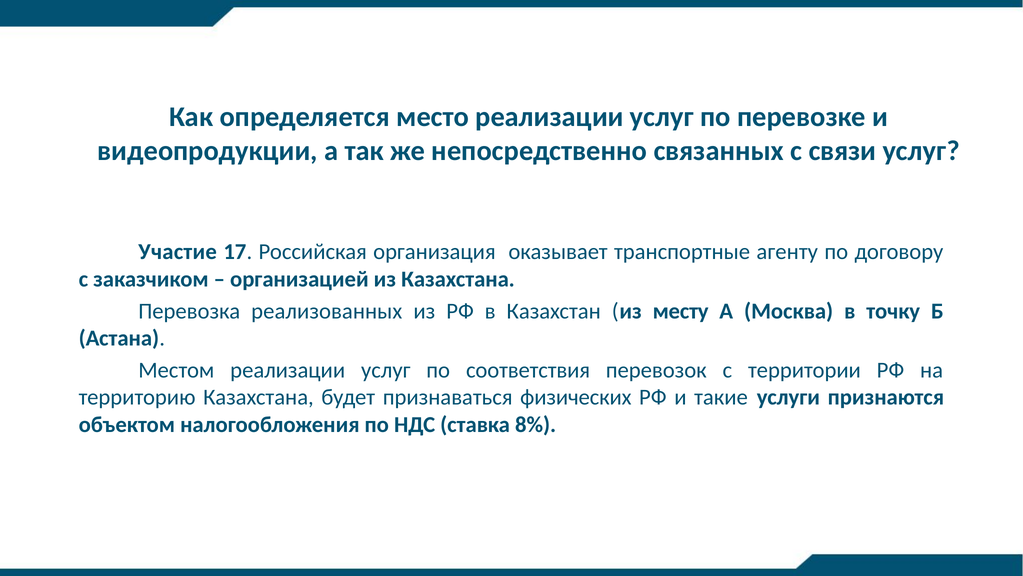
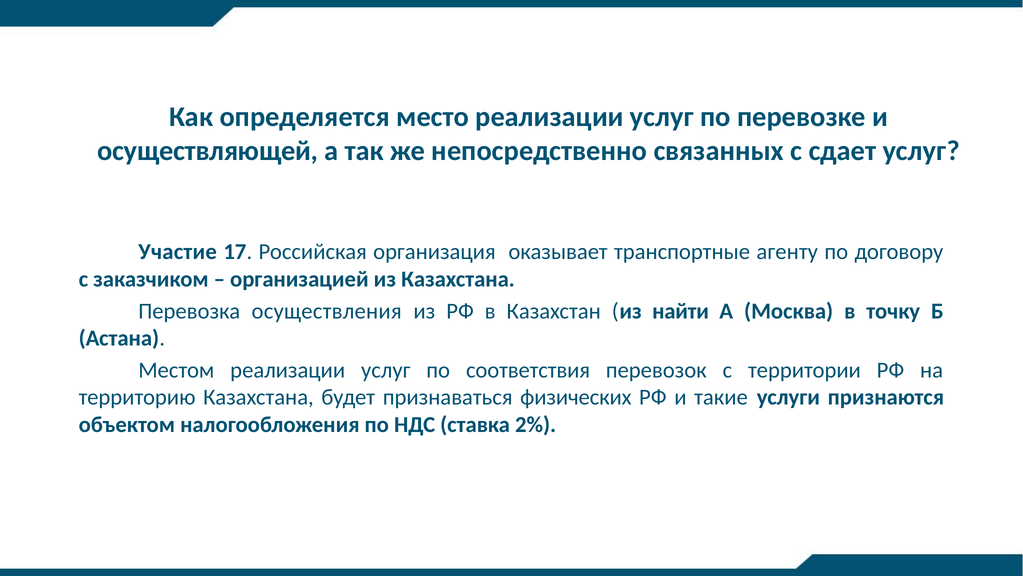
видеопродукции: видеопродукции -> осуществляющей
связи: связи -> сдает
реализованных: реализованных -> осуществления
месту: месту -> найти
8%: 8% -> 2%
